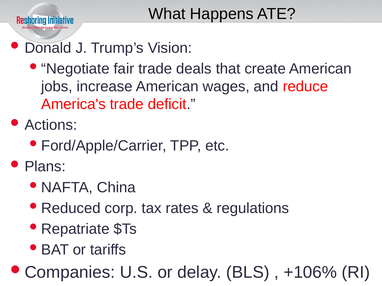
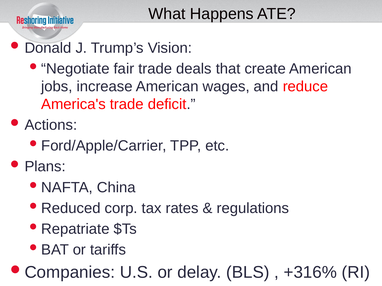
+106%: +106% -> +316%
